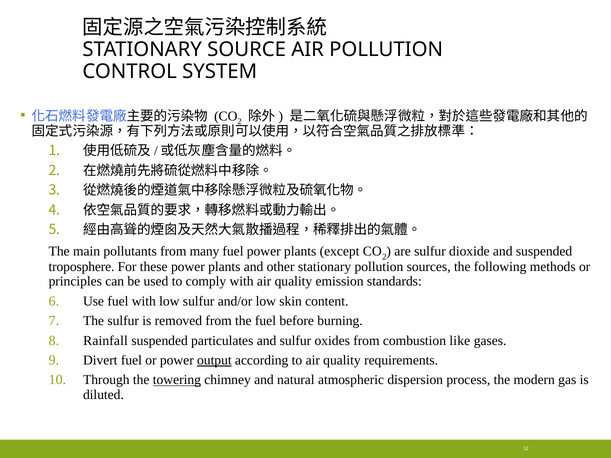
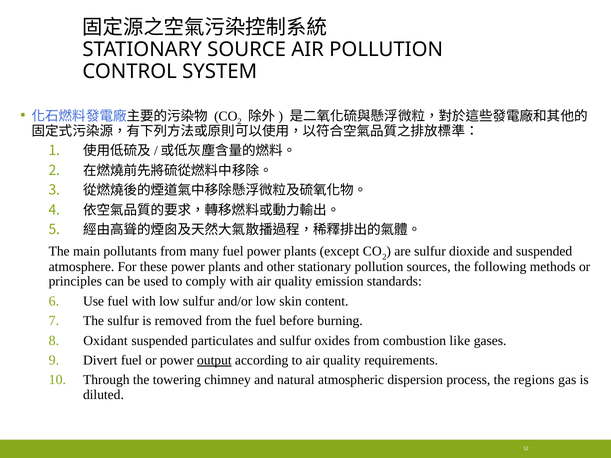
troposphere: troposphere -> atmosphere
Rainfall: Rainfall -> Oxidant
towering underline: present -> none
modern: modern -> regions
